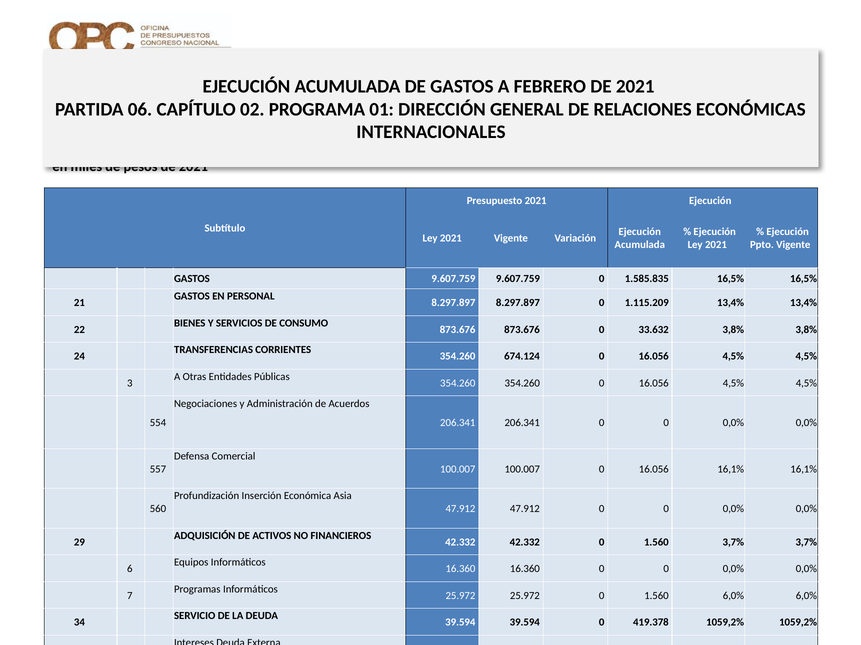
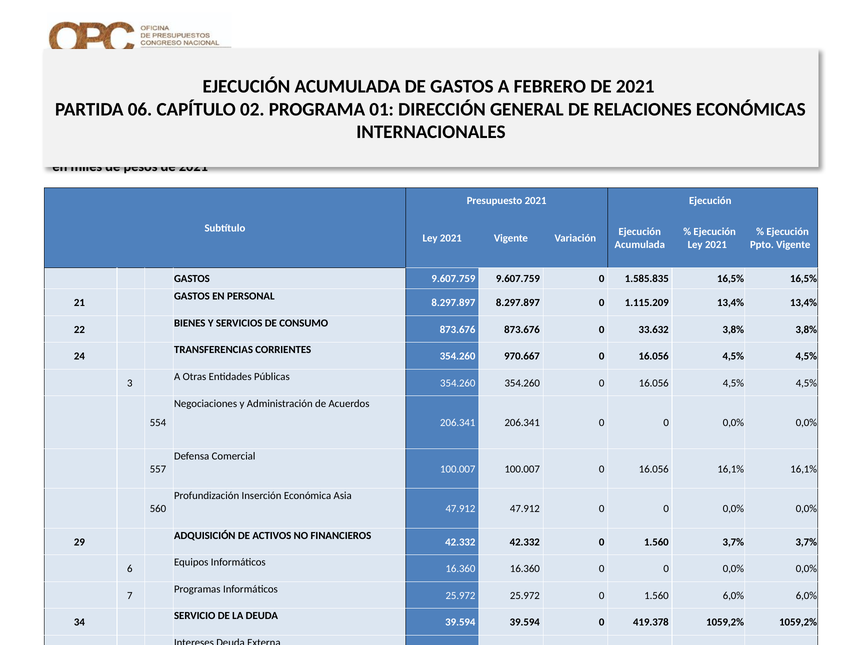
674.124: 674.124 -> 970.667
